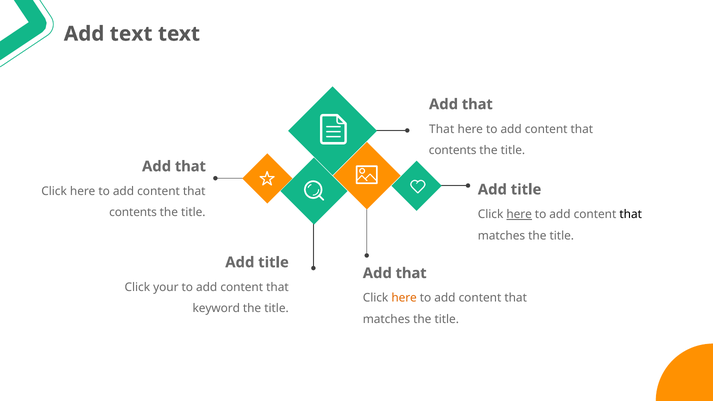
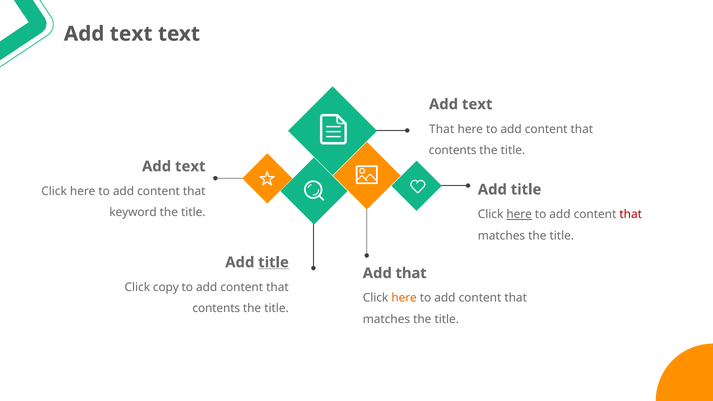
that at (477, 104): that -> text
that at (190, 166): that -> text
contents at (133, 213): contents -> keyword
that at (631, 214) colour: black -> red
title at (274, 262) underline: none -> present
your: your -> copy
keyword at (216, 309): keyword -> contents
